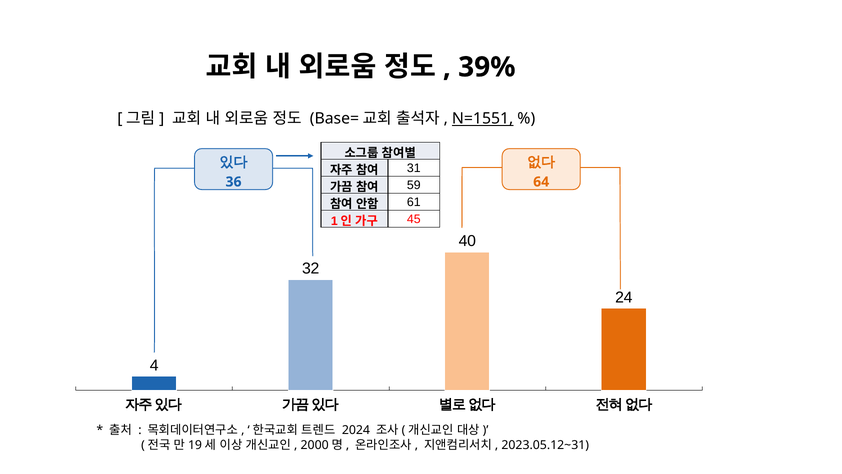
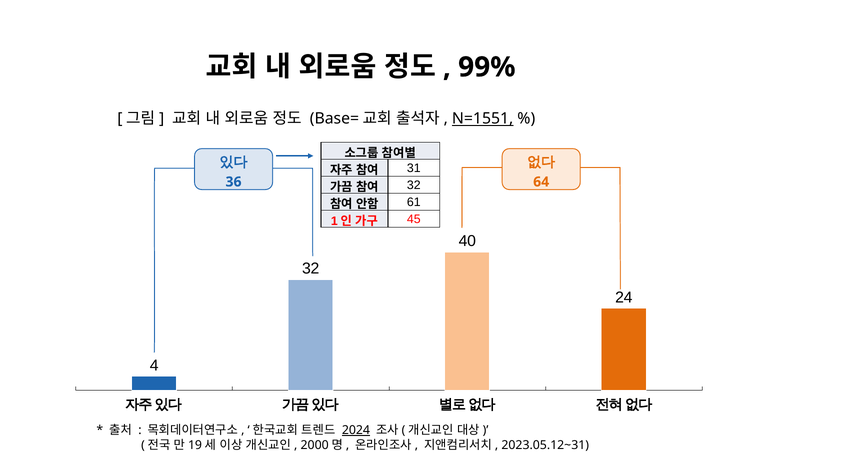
39%: 39% -> 99%
59 at (414, 185): 59 -> 32
2024 underline: none -> present
